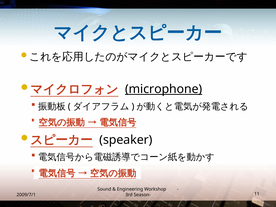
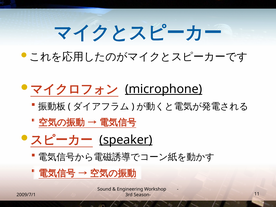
speaker underline: none -> present
